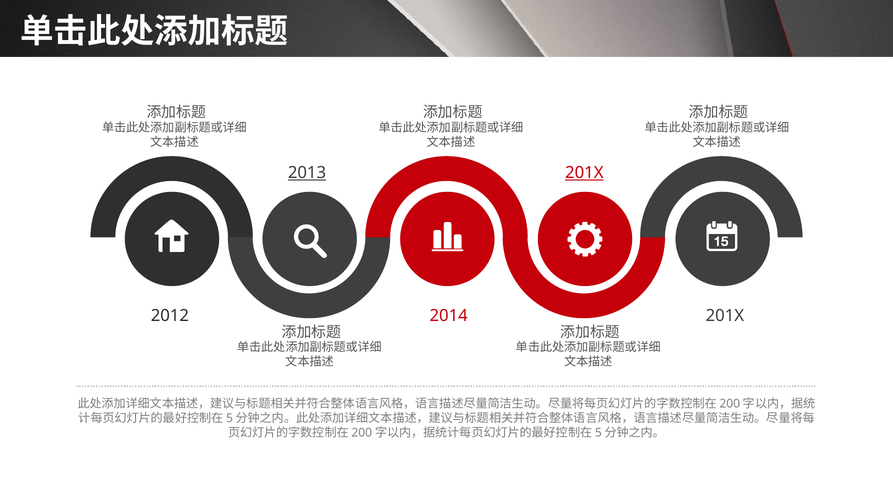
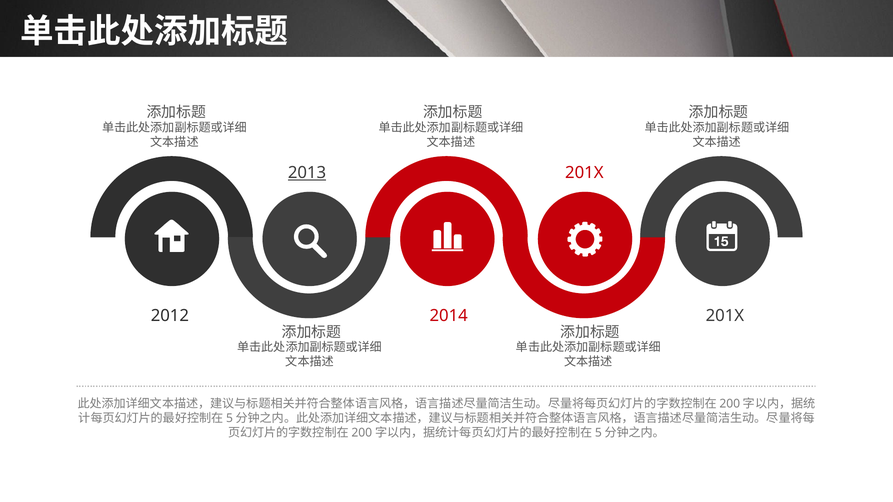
201X at (584, 173) underline: present -> none
